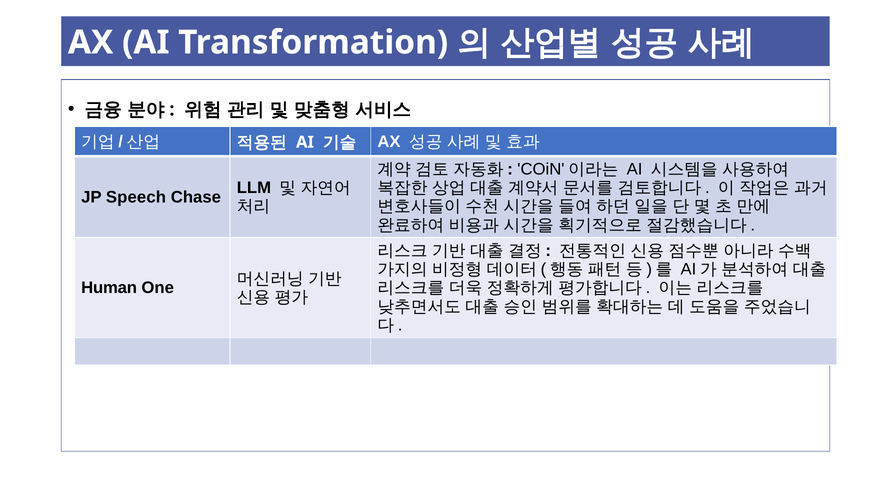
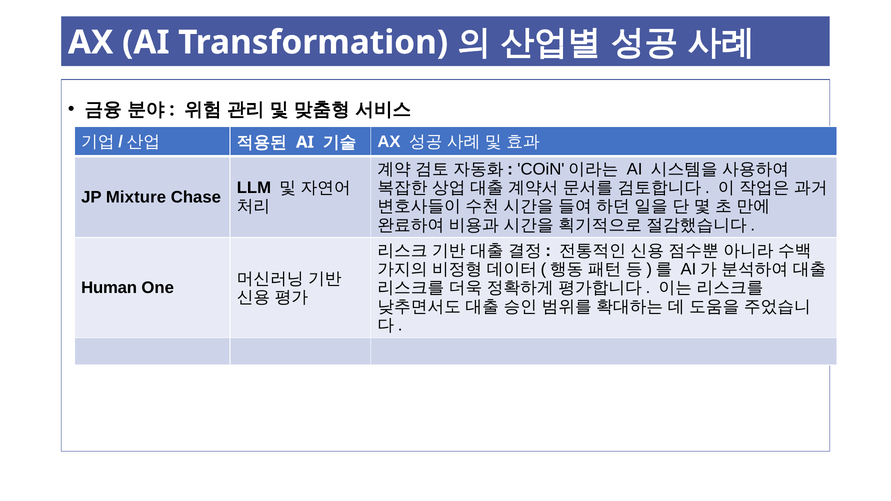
Speech: Speech -> Mixture
